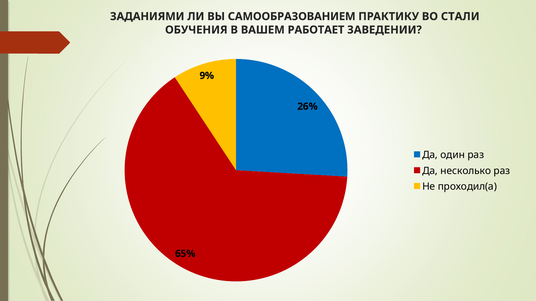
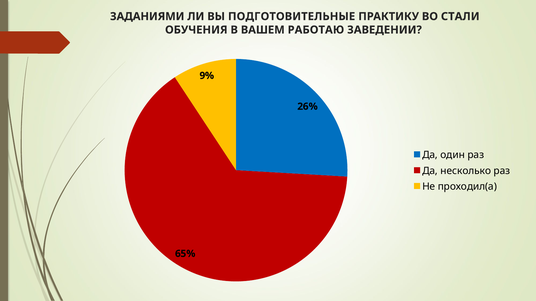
САМООБРАЗОВАНИЕМ: САМООБРАЗОВАНИЕМ -> ПОДГОТОВИТЕЛЬНЫЕ
РАБОТАЕТ: РАБОТАЕТ -> РАБОТАЮ
